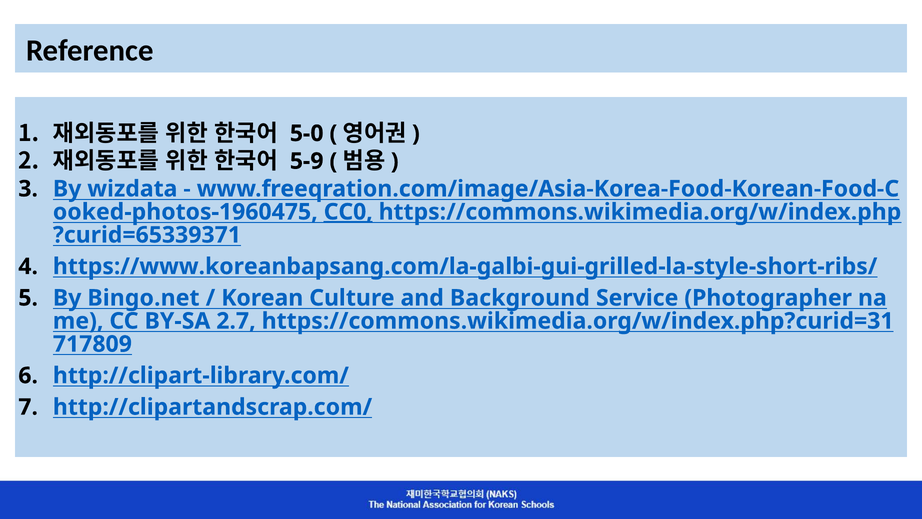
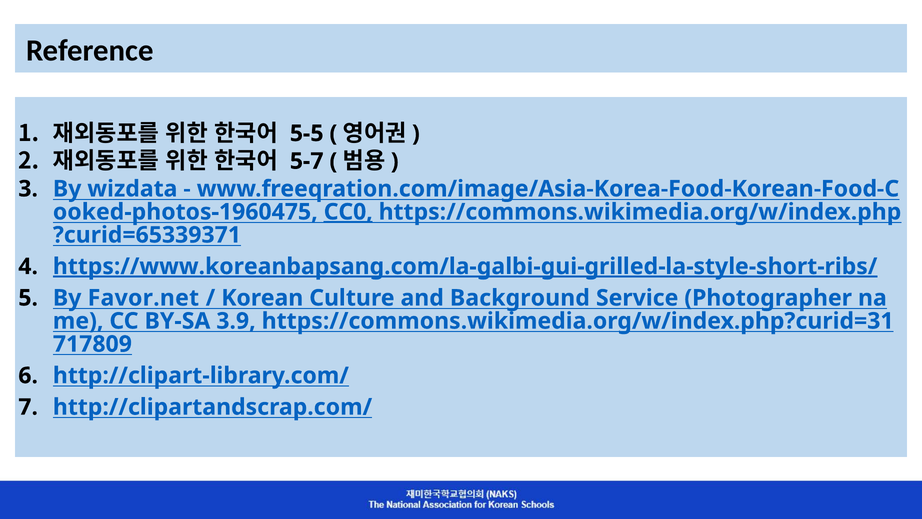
5-0: 5-0 -> 5-5
5-9: 5-9 -> 5-7
https://www.koreanbapsang.com/la-galbi-gui-grilled-la-style-short-ribs/ underline: none -> present
Bingo.net: Bingo.net -> Favor.net
2.7: 2.7 -> 3.9
